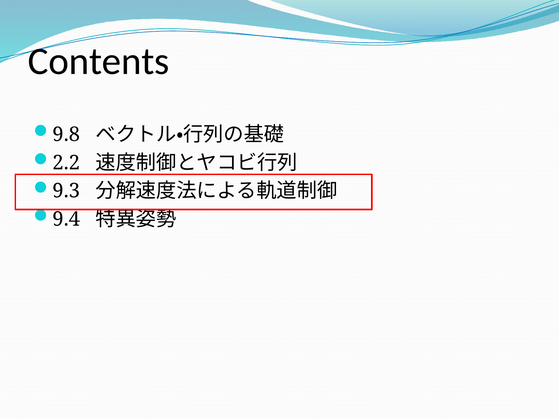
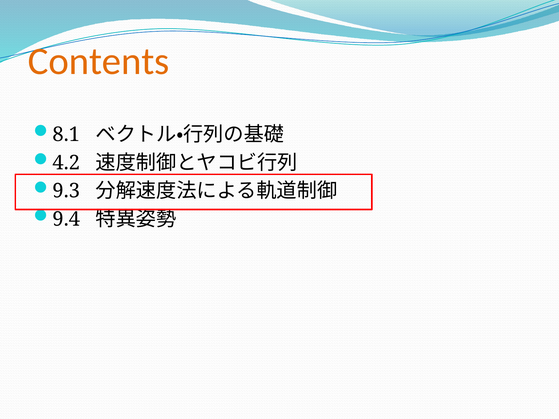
Contents colour: black -> orange
9.8: 9.8 -> 8.1
2.2: 2.2 -> 4.2
